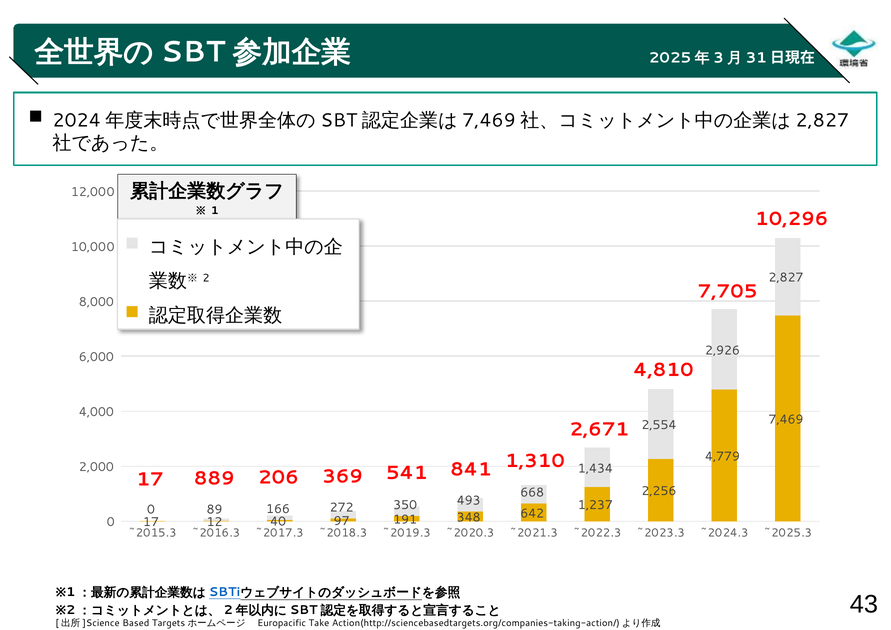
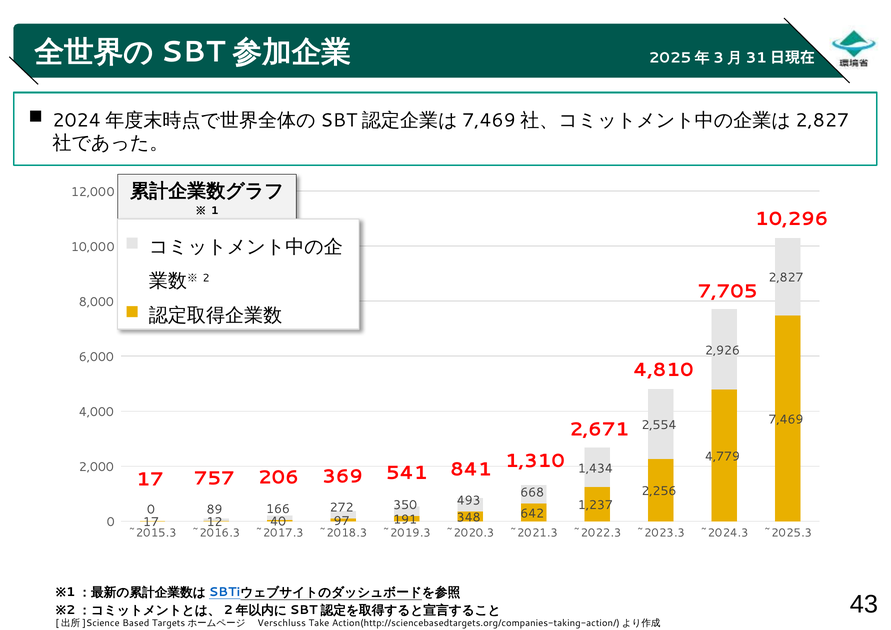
889: 889 -> 757
Europacific: Europacific -> Verschluss
